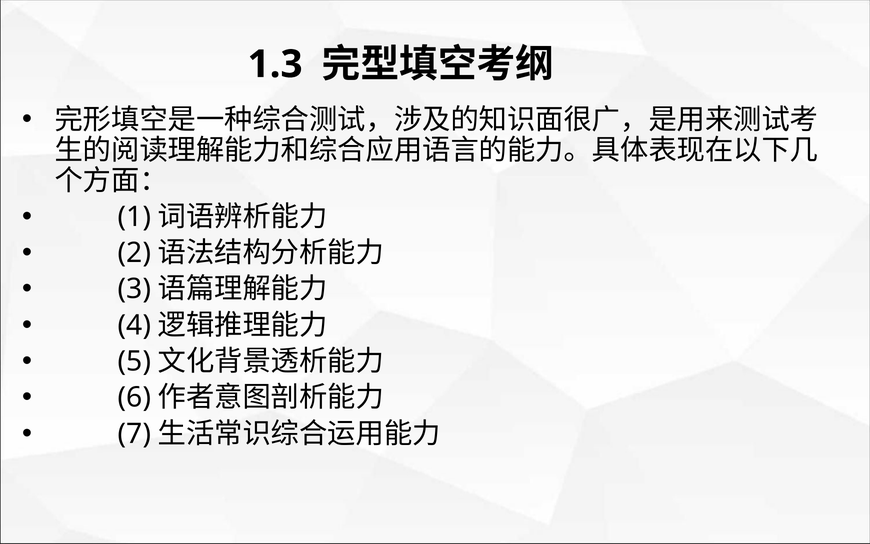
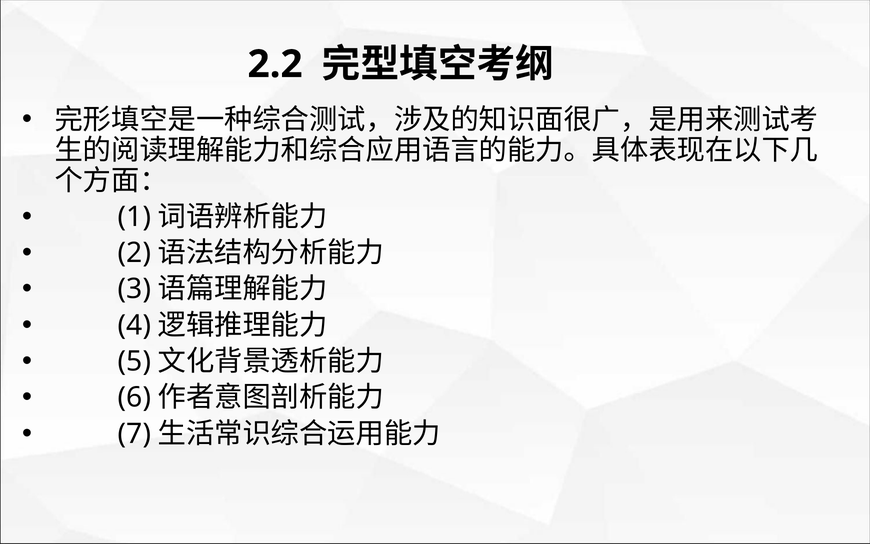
1.3: 1.3 -> 2.2
